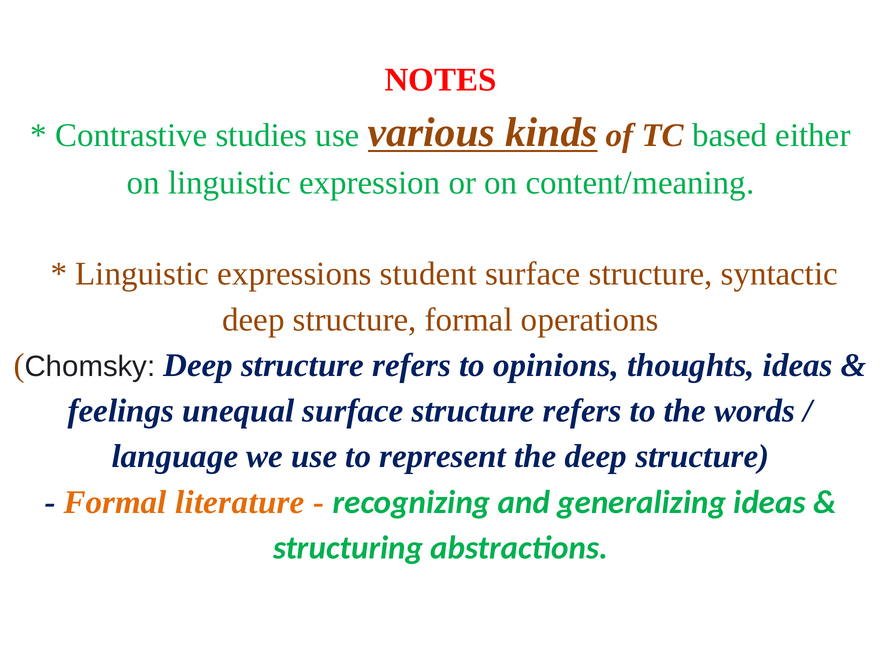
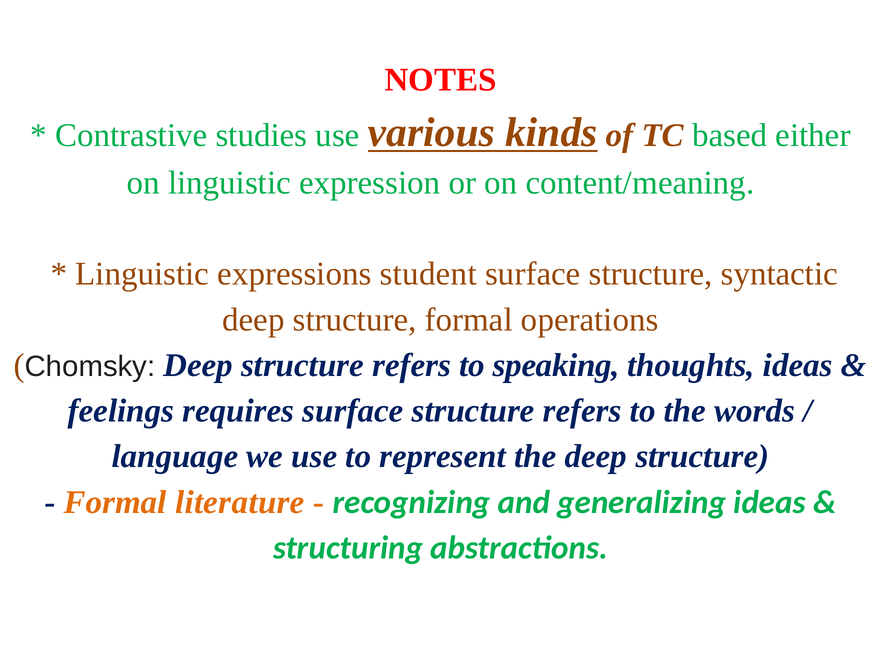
opinions: opinions -> speaking
unequal: unequal -> requires
